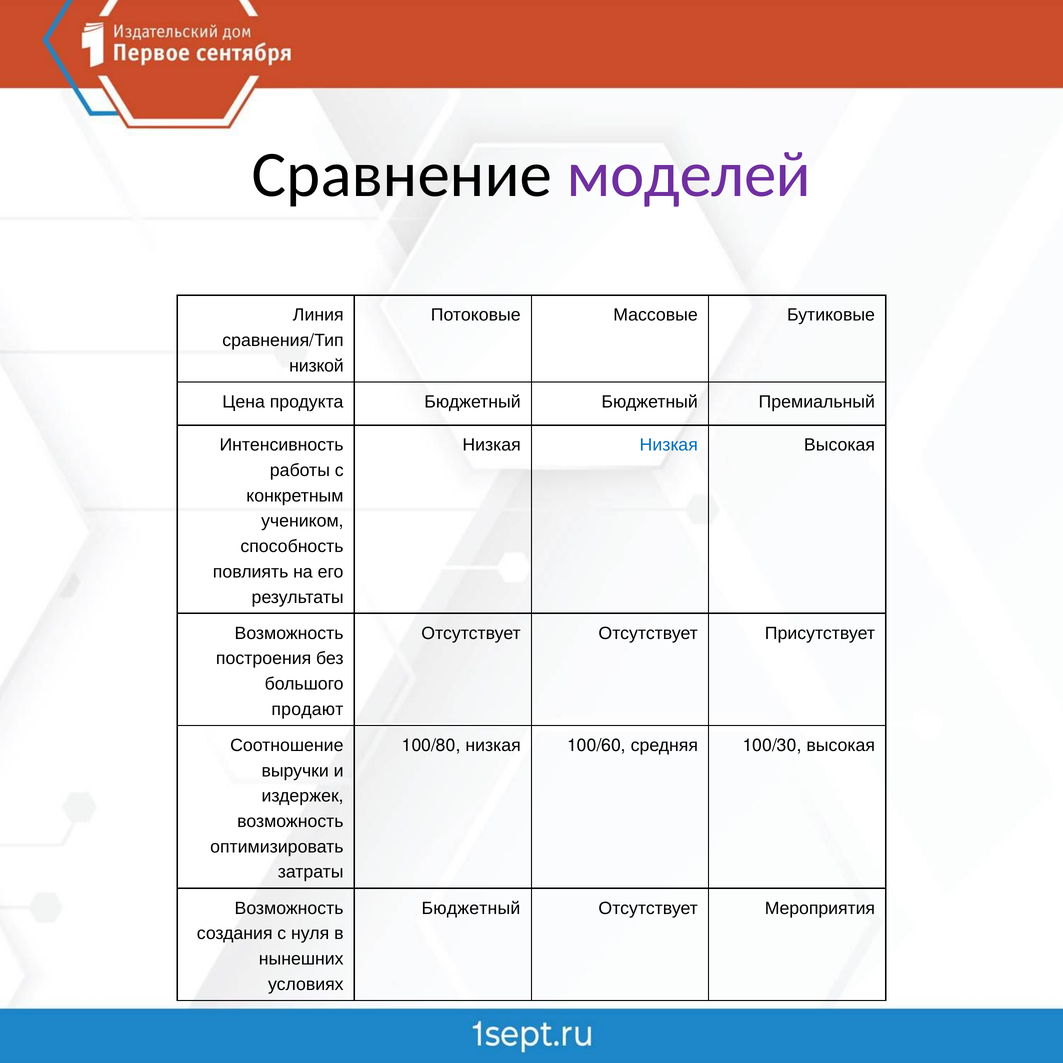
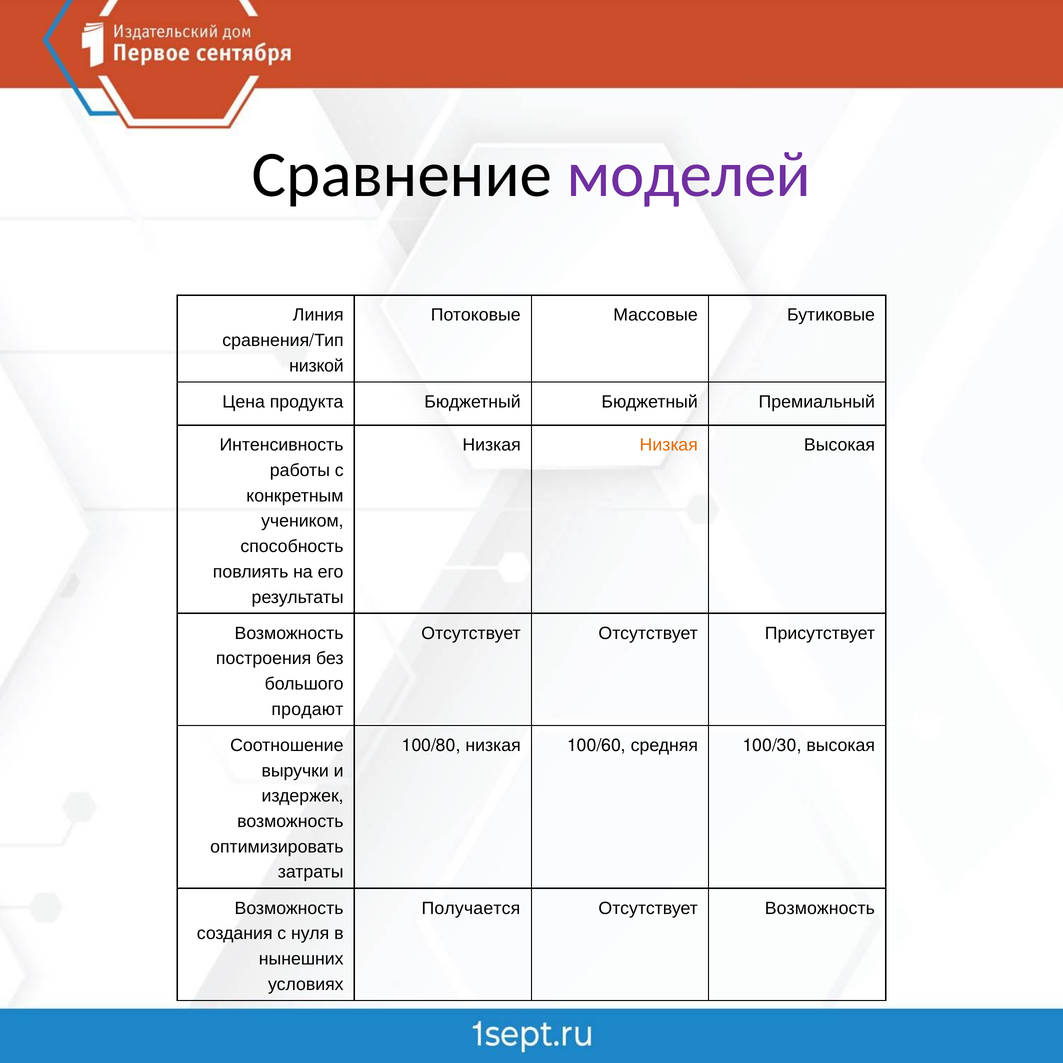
Низкая at (669, 445) colour: blue -> orange
Бюджетный at (471, 908): Бюджетный -> Получается
Отсутствует Мероприятия: Мероприятия -> Возможность
